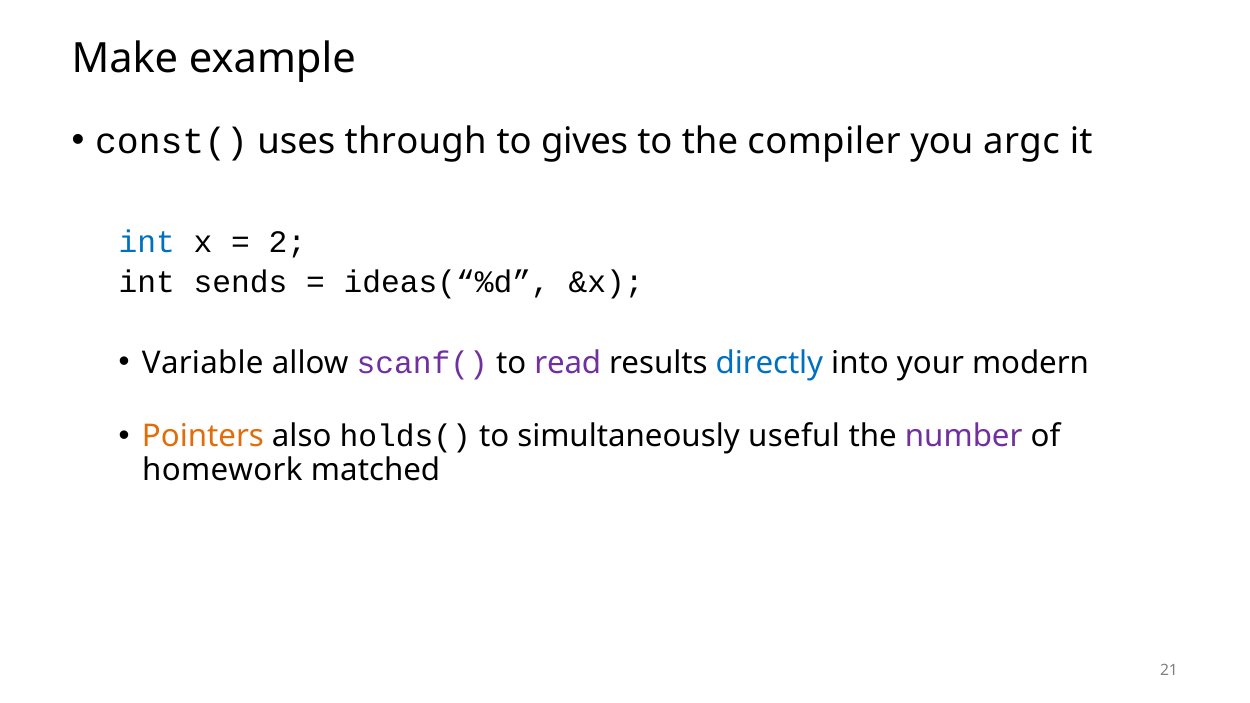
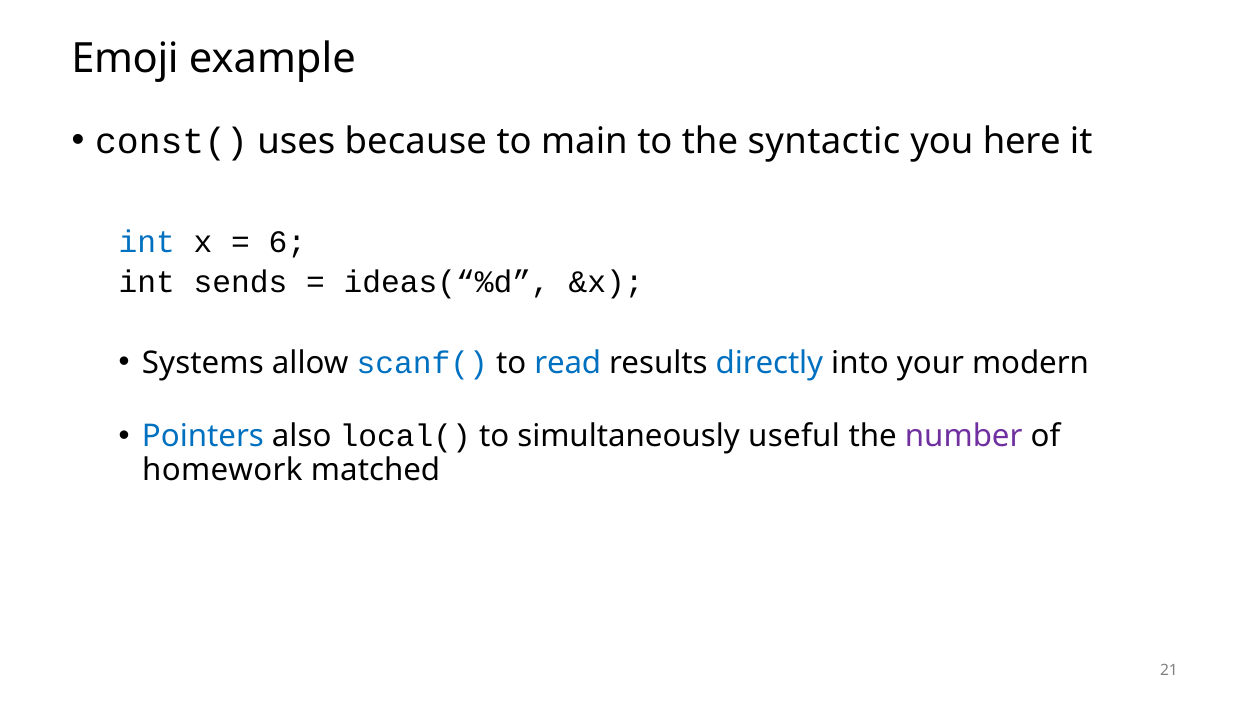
Make: Make -> Emoji
through: through -> because
gives: gives -> main
compiler: compiler -> syntactic
argc: argc -> here
2: 2 -> 6
Variable: Variable -> Systems
scanf( colour: purple -> blue
read colour: purple -> blue
Pointers colour: orange -> blue
holds(: holds( -> local(
